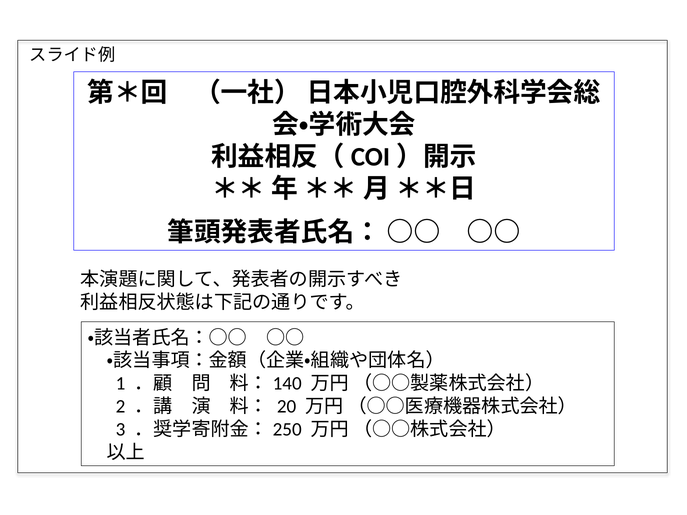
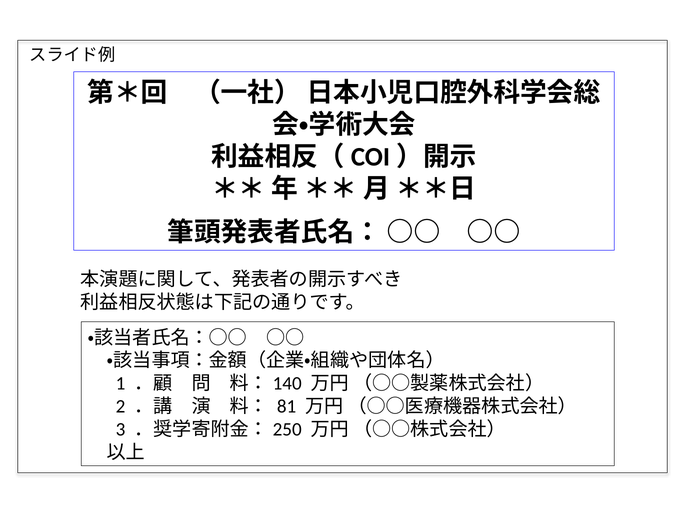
20: 20 -> 81
